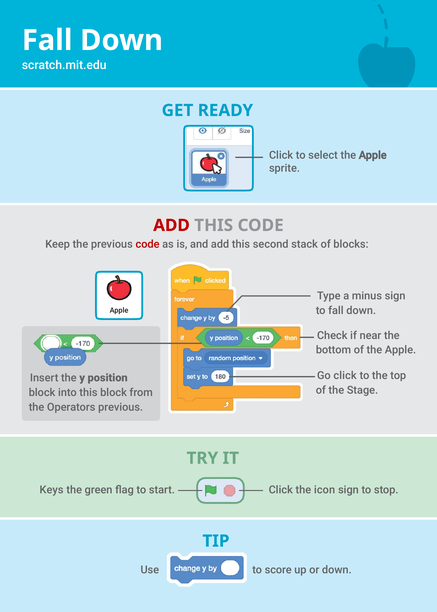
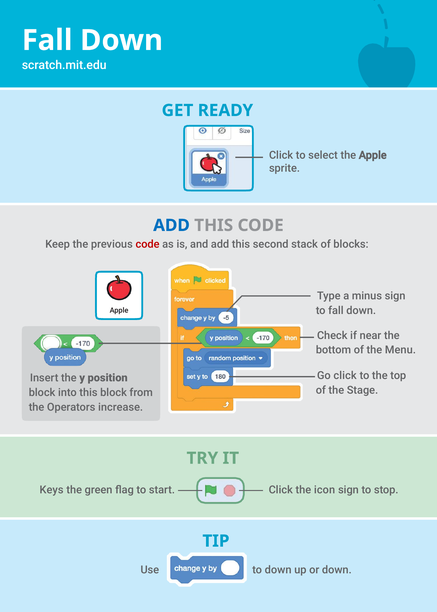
ADD at (172, 225) colour: red -> blue
of the Apple: Apple -> Menu
Operators previous: previous -> increase
to score: score -> down
